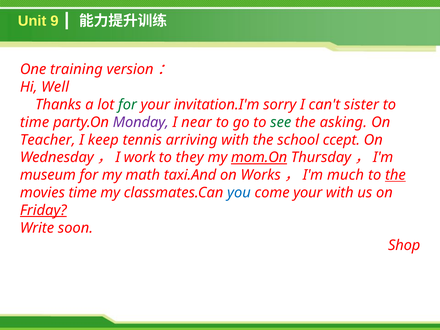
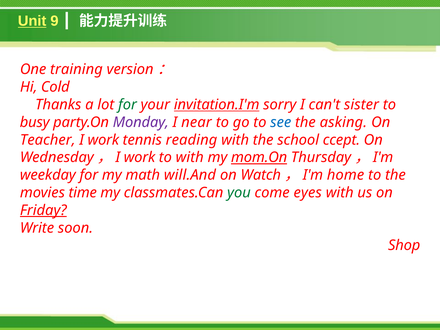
Unit underline: none -> present
Well: Well -> Cold
invitation.I'm underline: none -> present
time at (35, 122): time -> busy
see colour: green -> blue
keep at (103, 140): keep -> work
arriving: arriving -> reading
to they: they -> with
museum: museum -> weekday
taxi.And: taxi.And -> will.And
Works: Works -> Watch
much: much -> home
the at (395, 175) underline: present -> none
you colour: blue -> green
come your: your -> eyes
